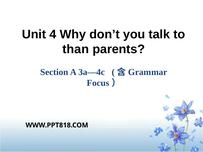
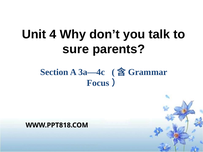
than: than -> sure
